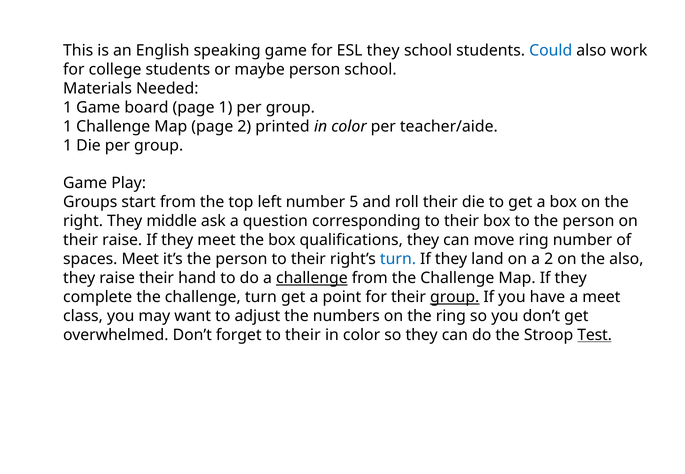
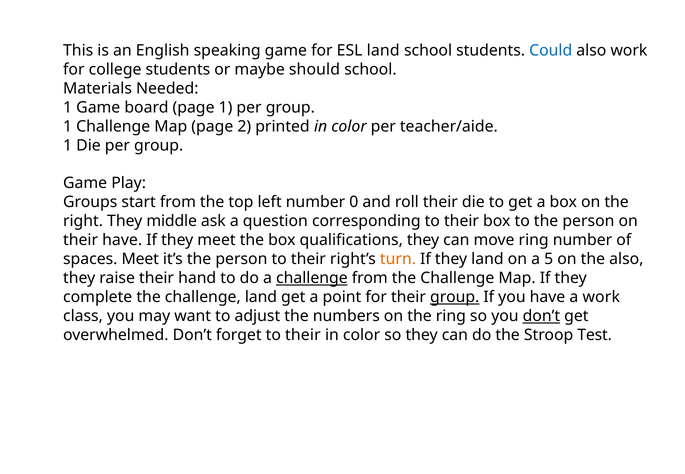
ESL they: they -> land
maybe person: person -> should
5: 5 -> 0
their raise: raise -> have
turn at (398, 259) colour: blue -> orange
a 2: 2 -> 5
challenge turn: turn -> land
a meet: meet -> work
don’t at (541, 316) underline: none -> present
Test underline: present -> none
